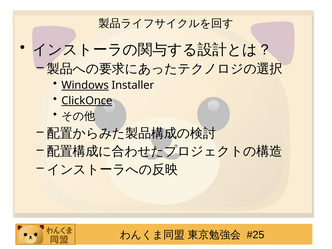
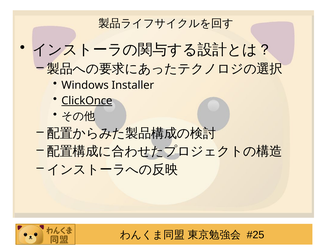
Windows underline: present -> none
